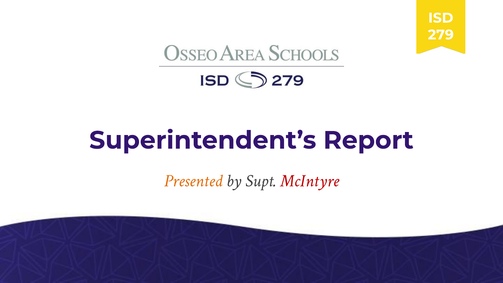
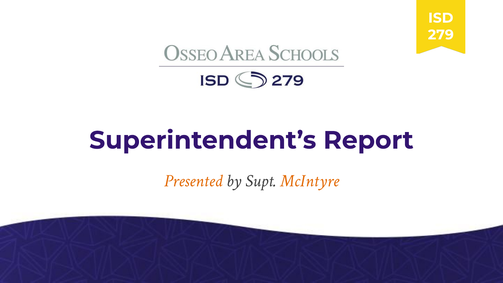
McIntyre colour: red -> orange
